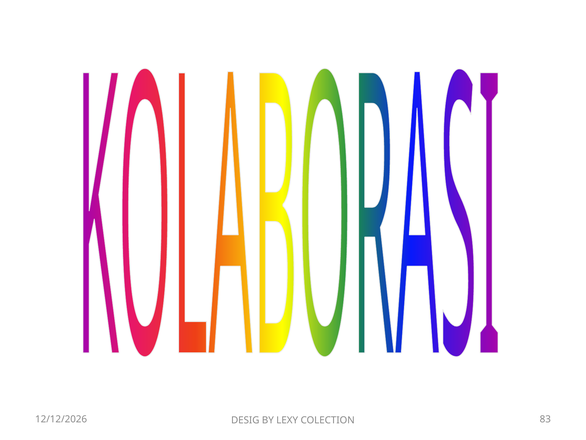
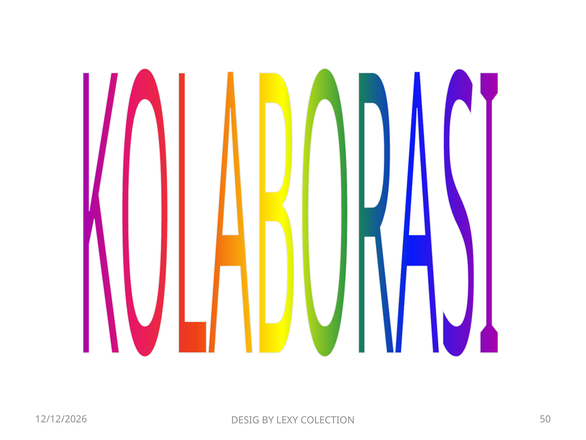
83: 83 -> 50
